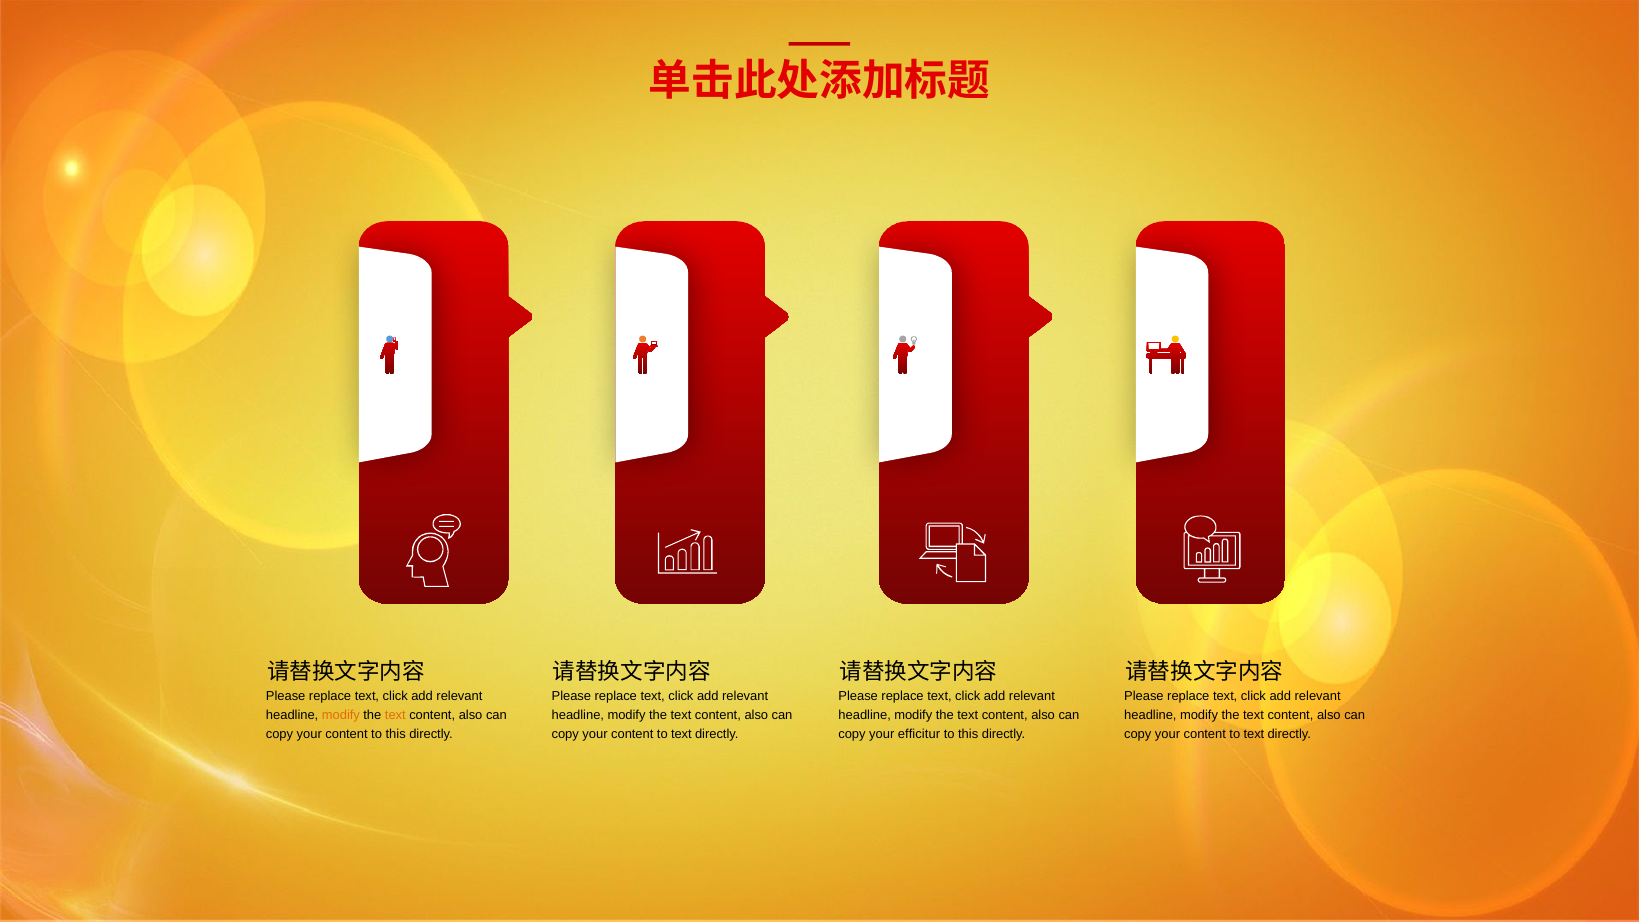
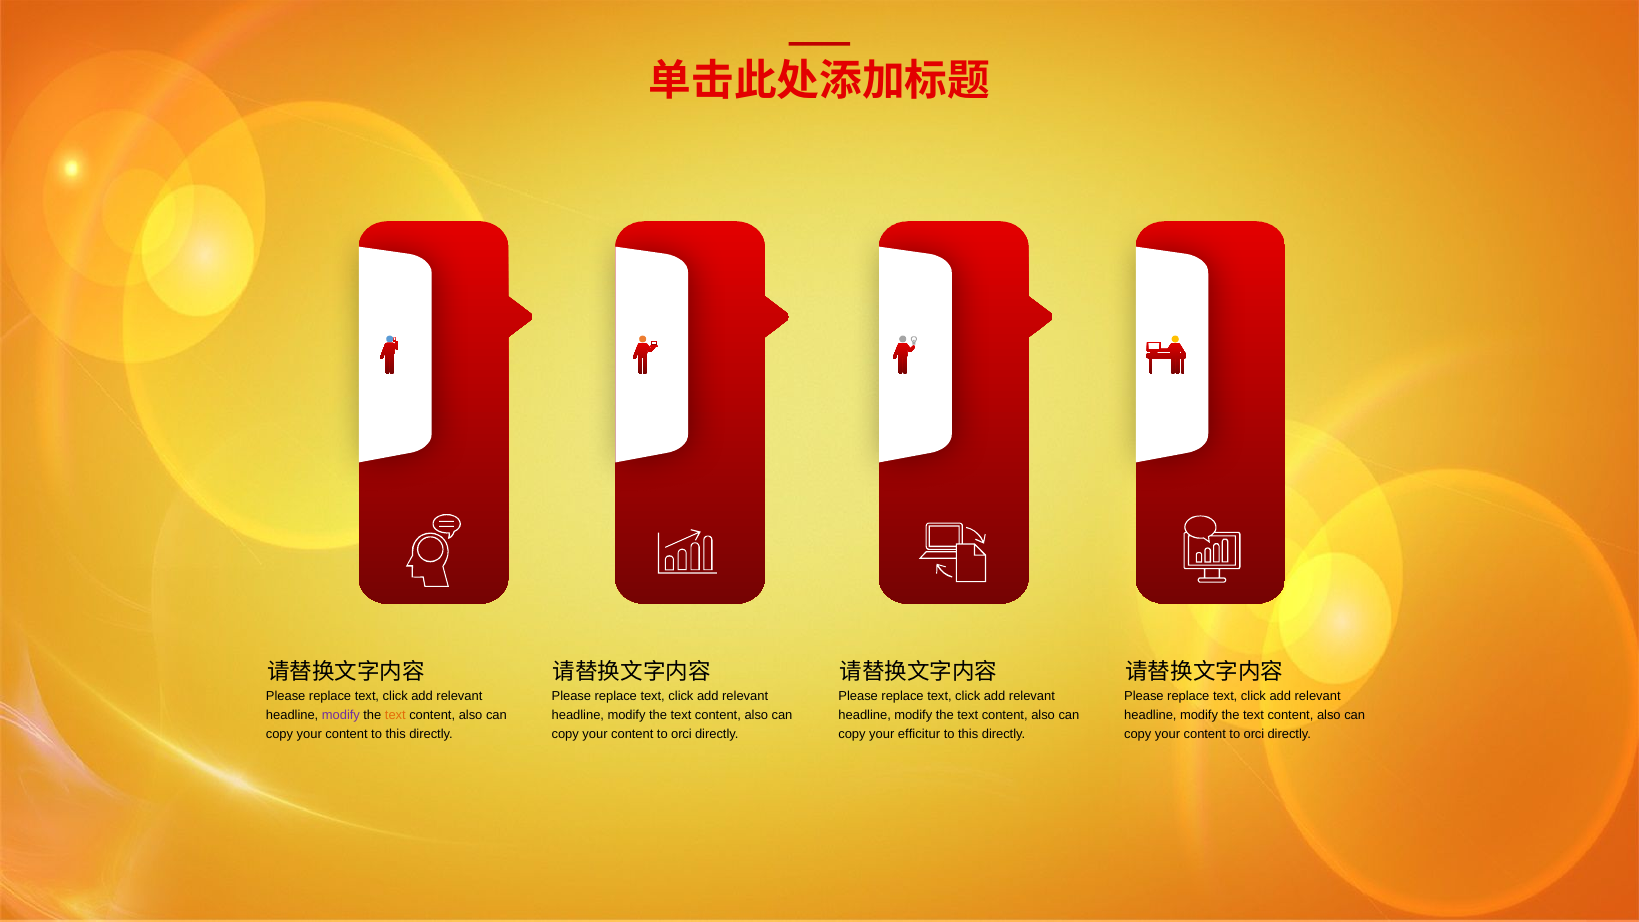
modify at (341, 715) colour: orange -> purple
text at (681, 734): text -> orci
text at (1254, 734): text -> orci
